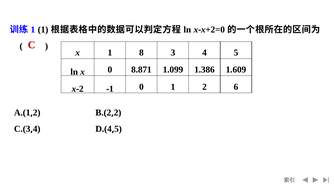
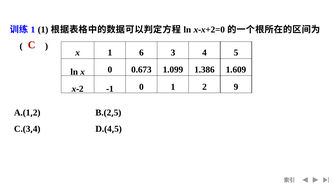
8: 8 -> 6
8.871: 8.871 -> 0.673
6: 6 -> 9
2 at (118, 113): 2 -> 5
